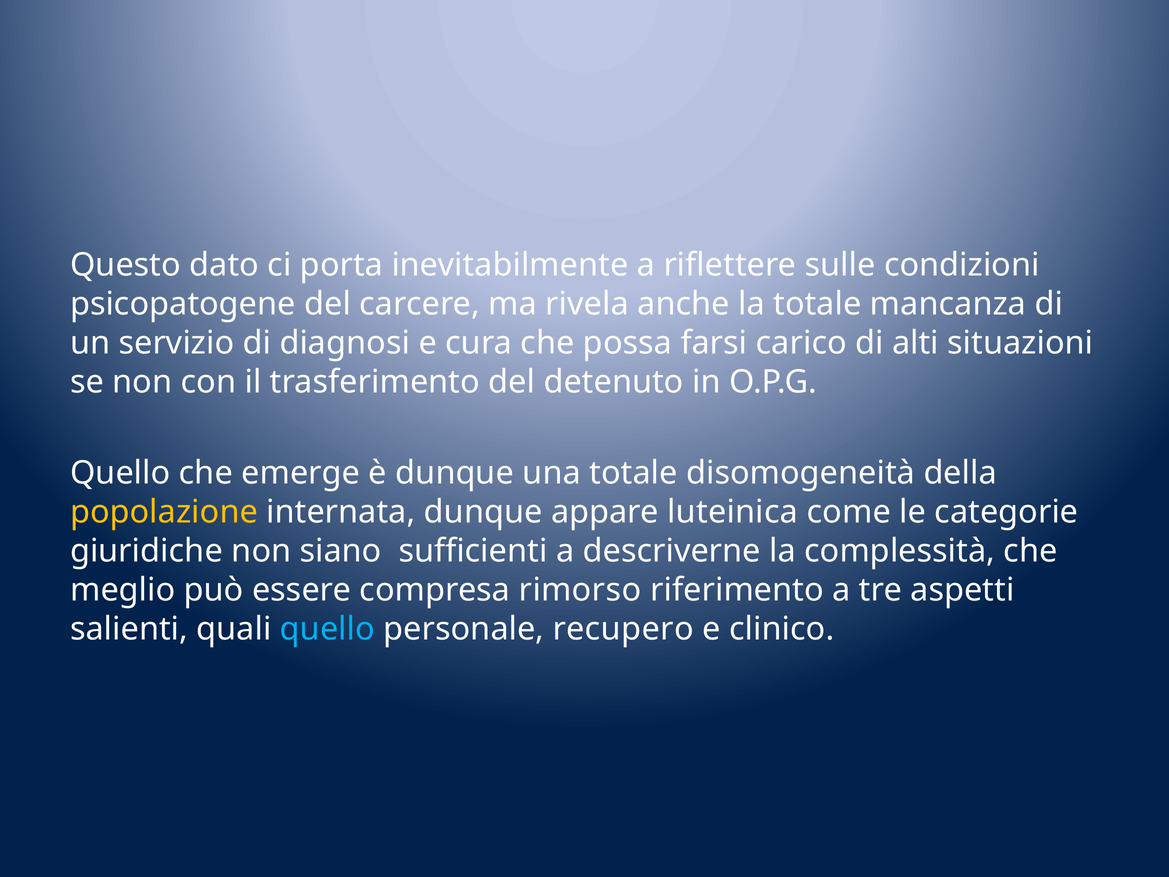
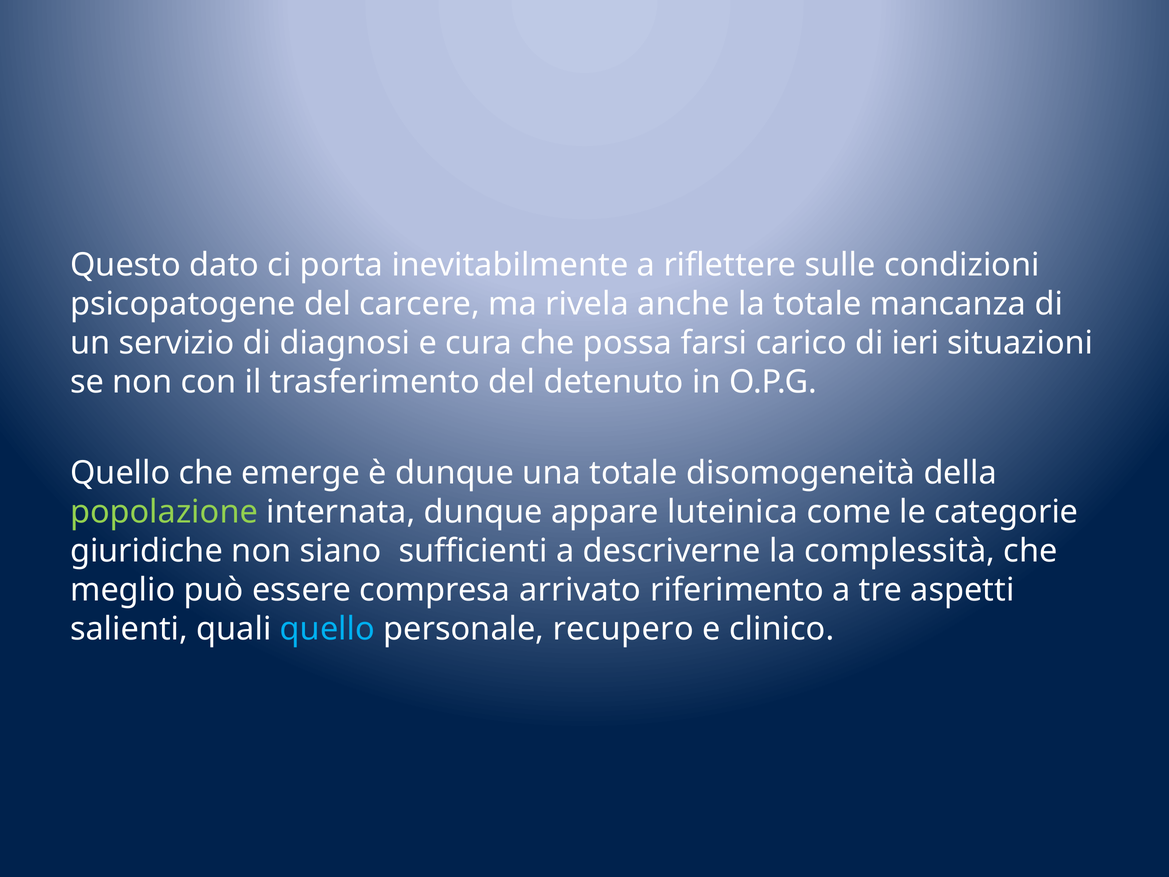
alti: alti -> ieri
popolazione colour: yellow -> light green
rimorso: rimorso -> arrivato
